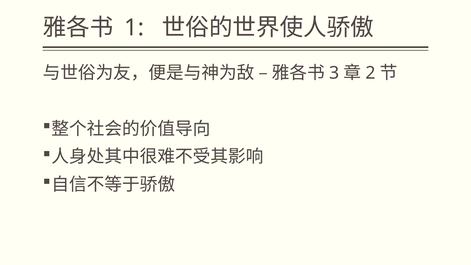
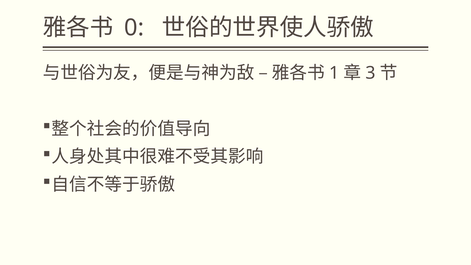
1: 1 -> 0
3: 3 -> 1
2: 2 -> 3
